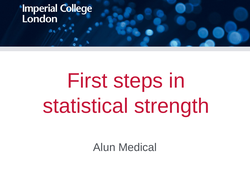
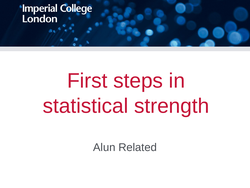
Medical: Medical -> Related
